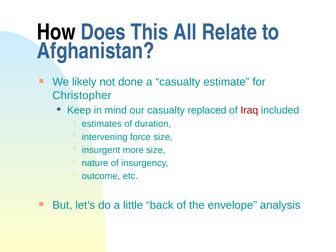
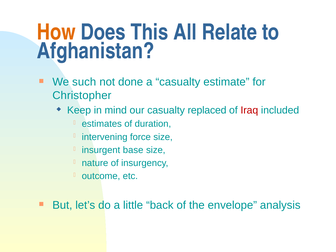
How colour: black -> orange
likely: likely -> such
more: more -> base
